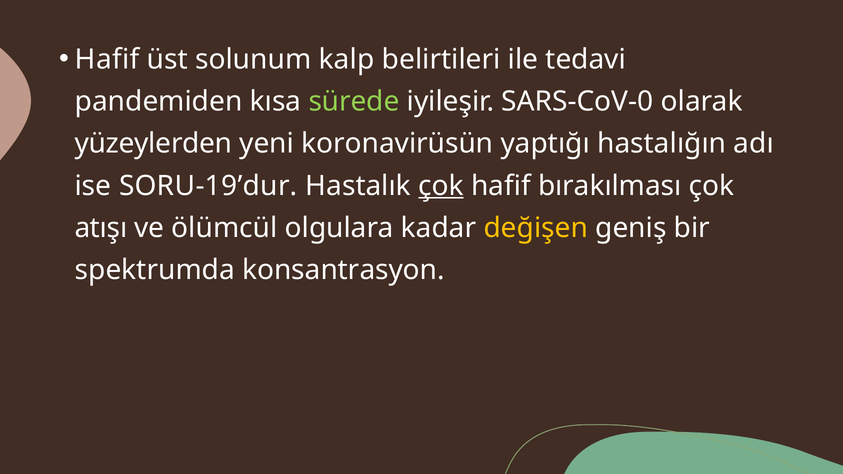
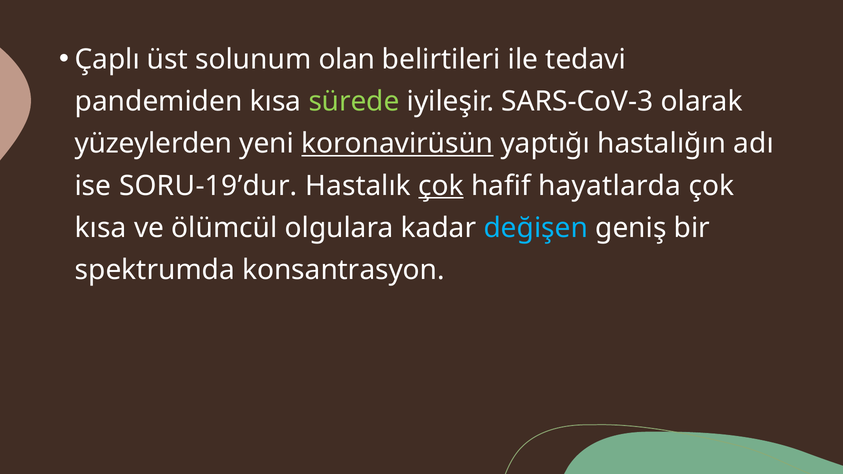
Hafif at (107, 59): Hafif -> Çaplı
kalp: kalp -> olan
SARS-CoV-0: SARS-CoV-0 -> SARS-CoV-3
koronavirüsün underline: none -> present
bırakılması: bırakılması -> hayatlarda
atışı at (101, 228): atışı -> kısa
değişen colour: yellow -> light blue
